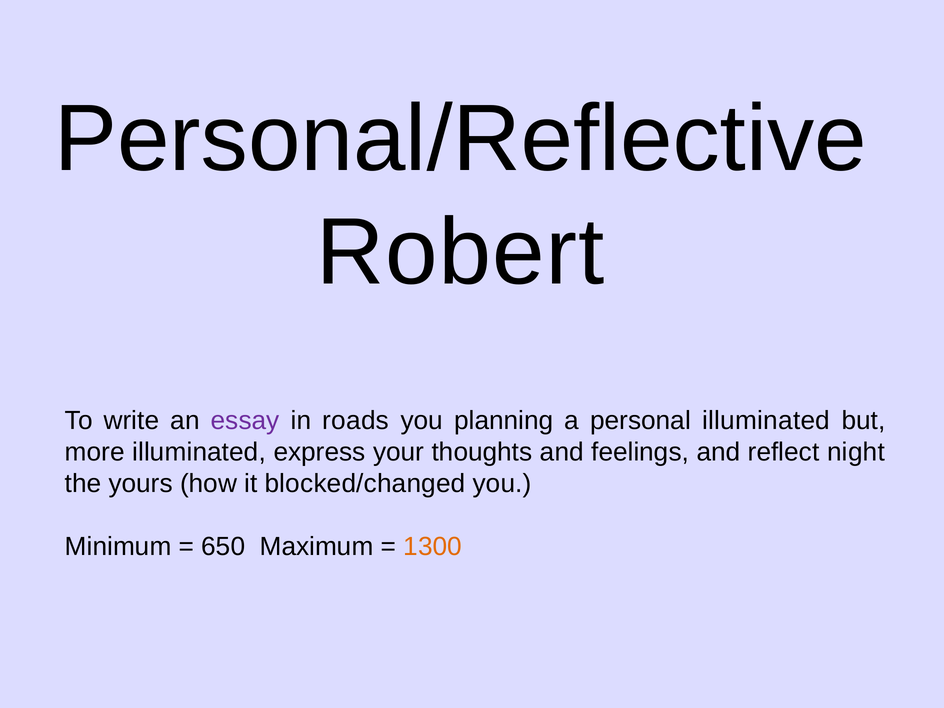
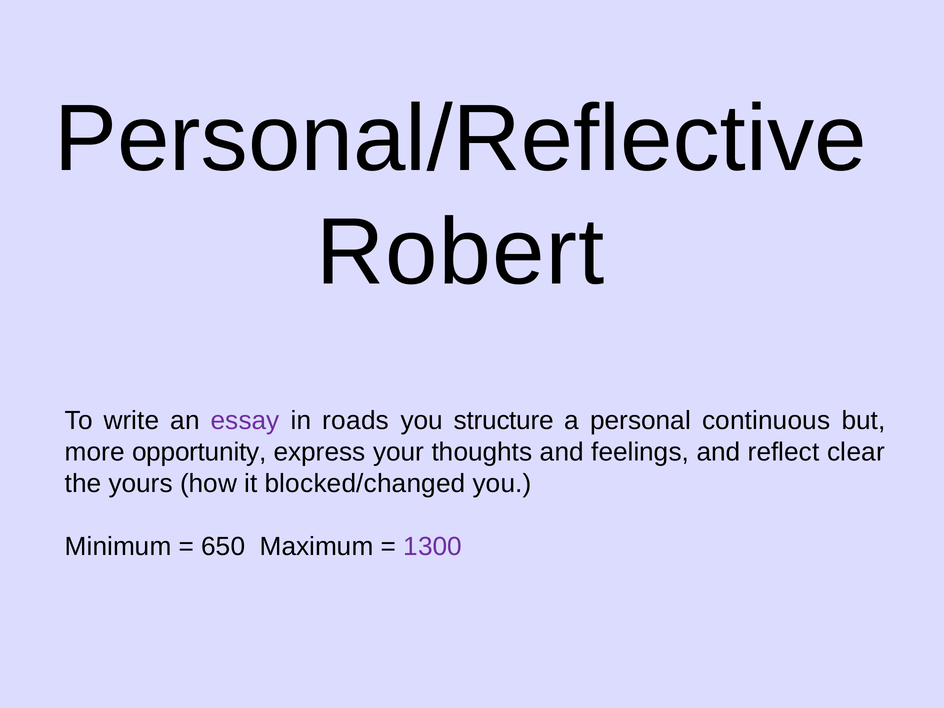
planning: planning -> structure
personal illuminated: illuminated -> continuous
more illuminated: illuminated -> opportunity
night: night -> clear
1300 colour: orange -> purple
